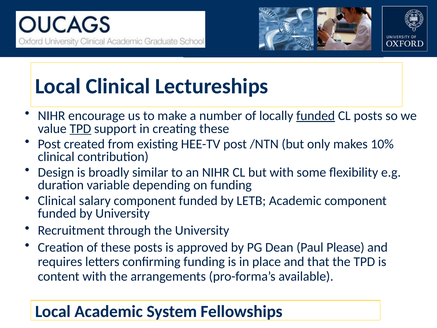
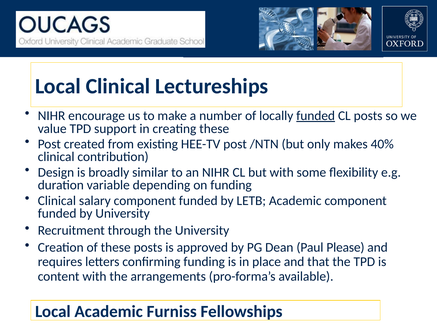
TPD at (80, 129) underline: present -> none
10%: 10% -> 40%
System: System -> Furniss
